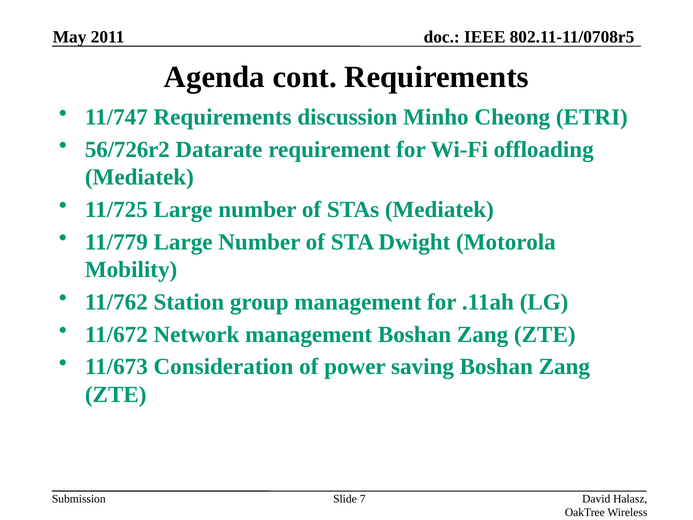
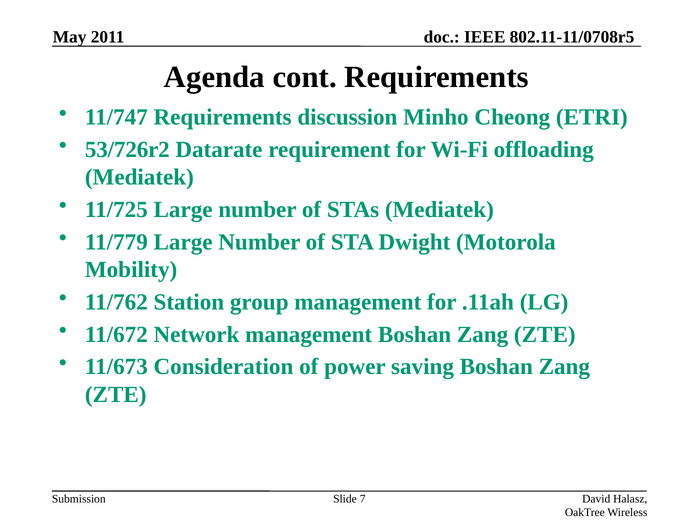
56/726r2: 56/726r2 -> 53/726r2
